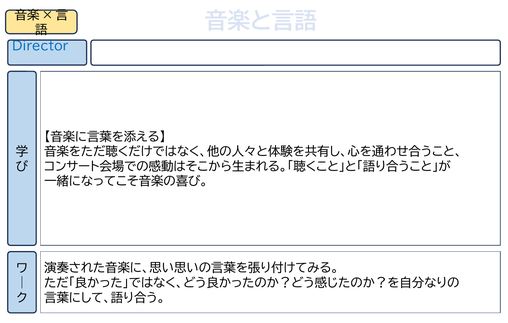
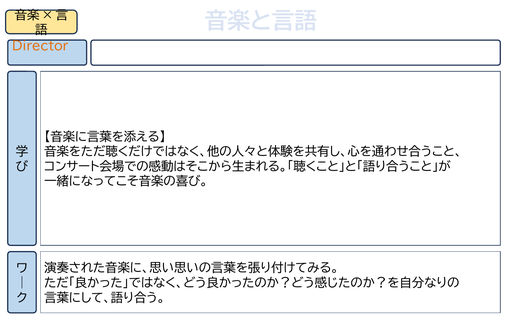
Director colour: blue -> orange
